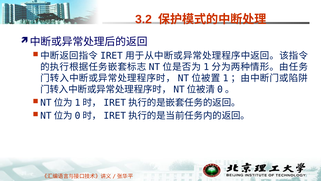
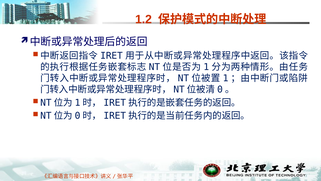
3.2: 3.2 -> 1.2
